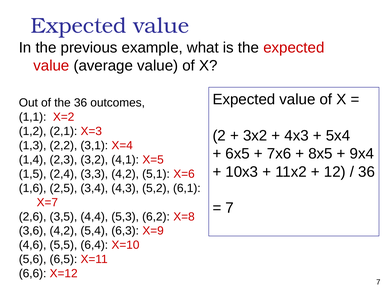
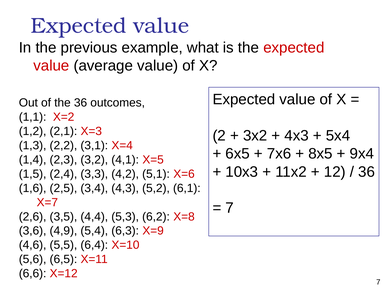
3,6 4,2: 4,2 -> 4,9
